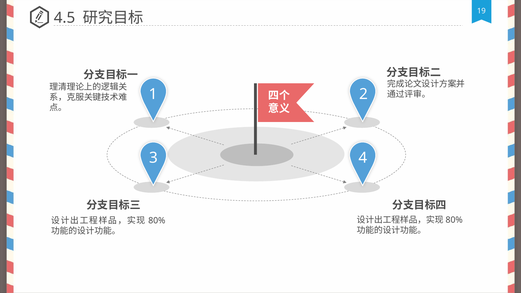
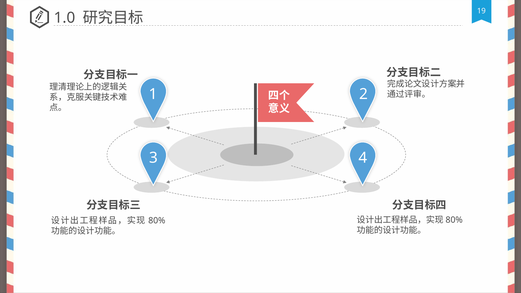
4.5: 4.5 -> 1.0
